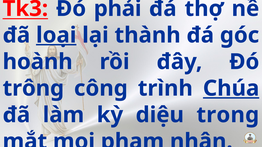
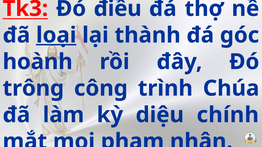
phải: phải -> điều
Chúa underline: present -> none
trong: trong -> chính
